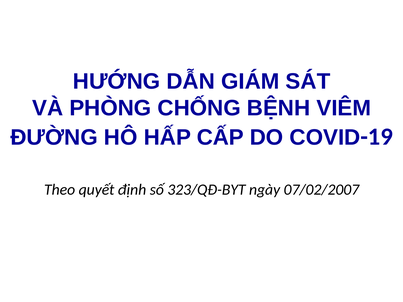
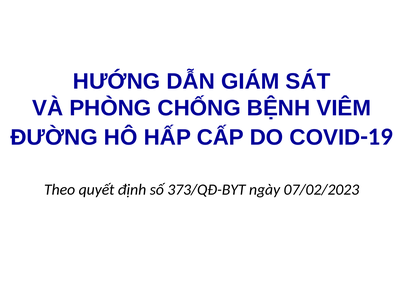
323/QĐ-BYT: 323/QĐ-BYT -> 373/QĐ-BYT
07/02/2007: 07/02/2007 -> 07/02/2023
